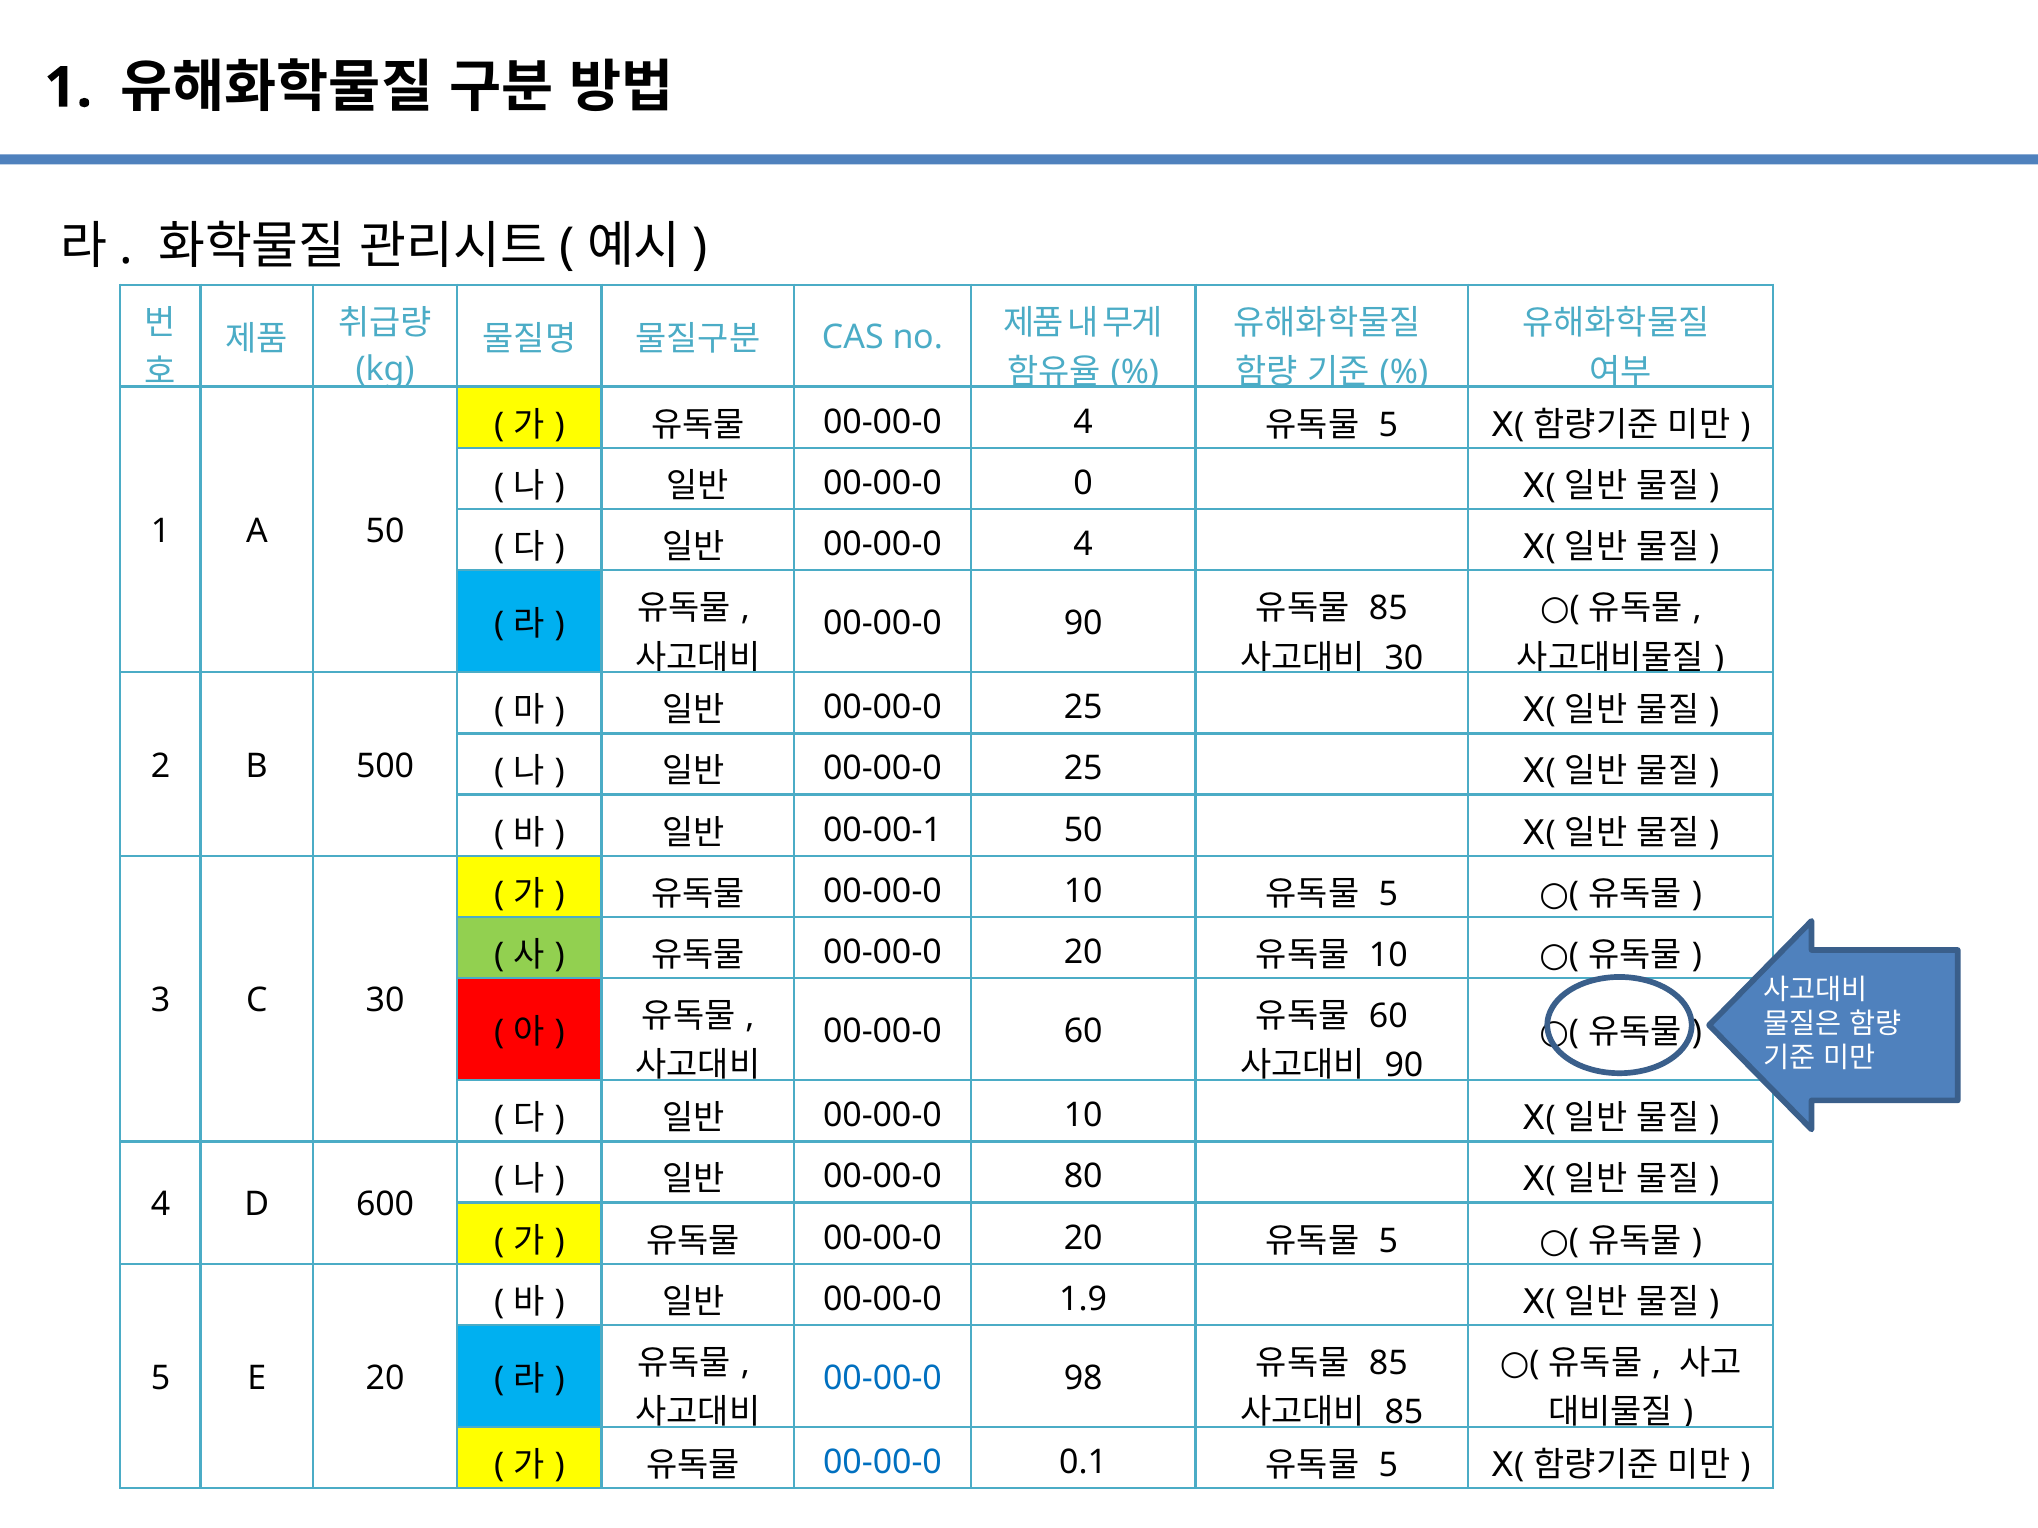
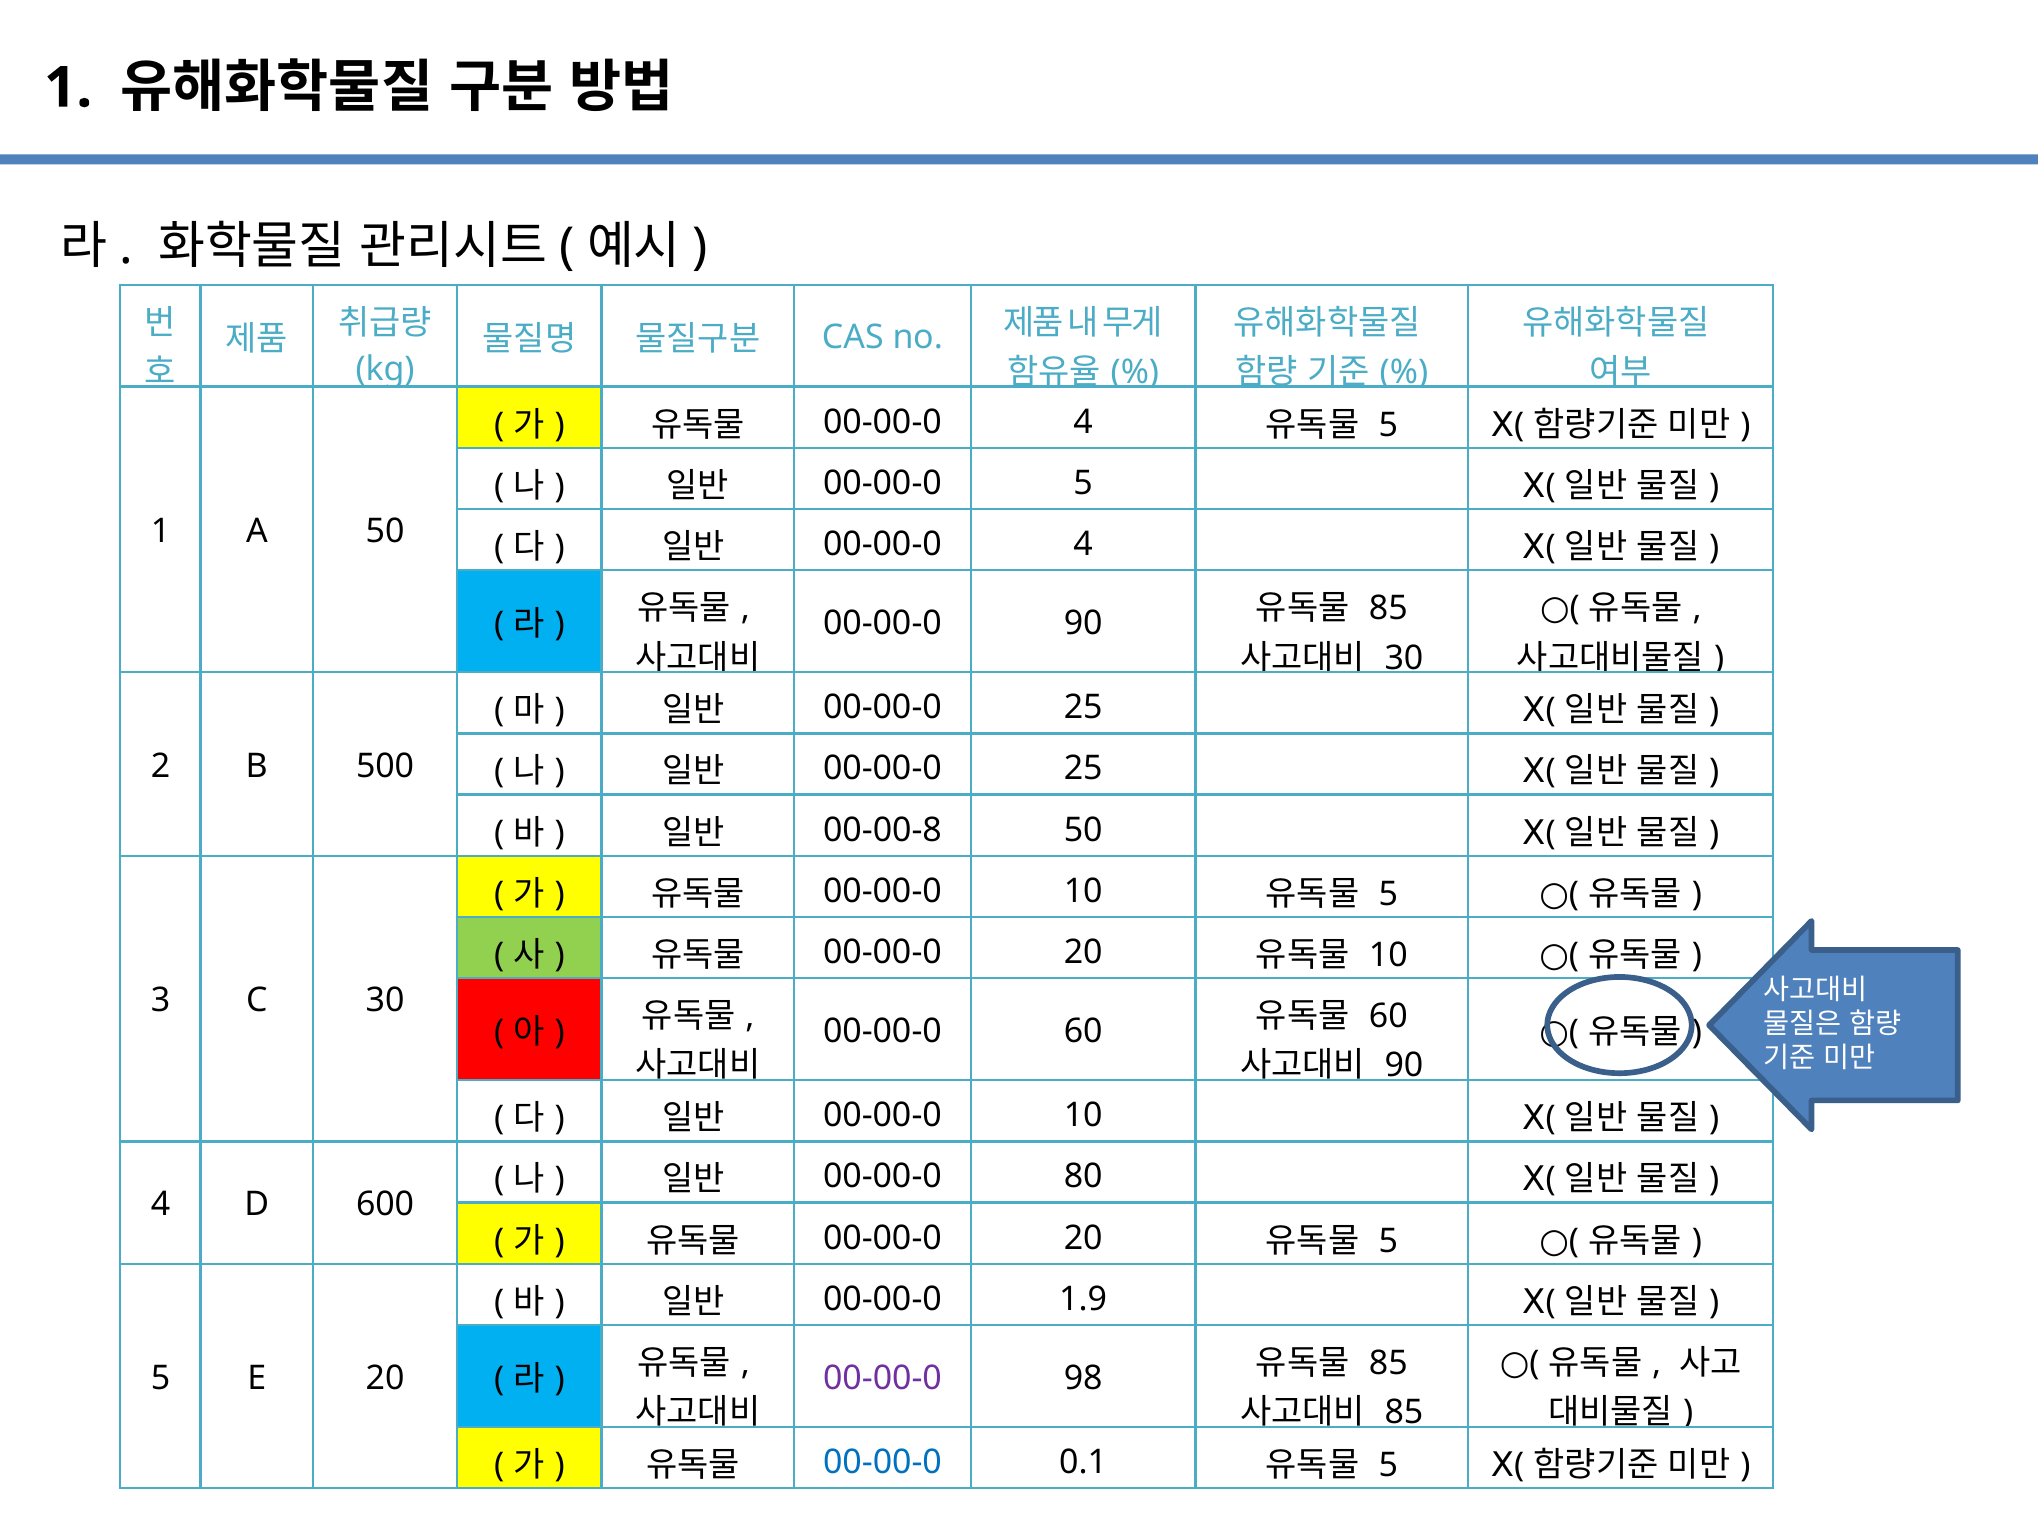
00-00-0 0: 0 -> 5
00-00-1: 00-00-1 -> 00-00-8
00-00-0 at (882, 1378) colour: blue -> purple
